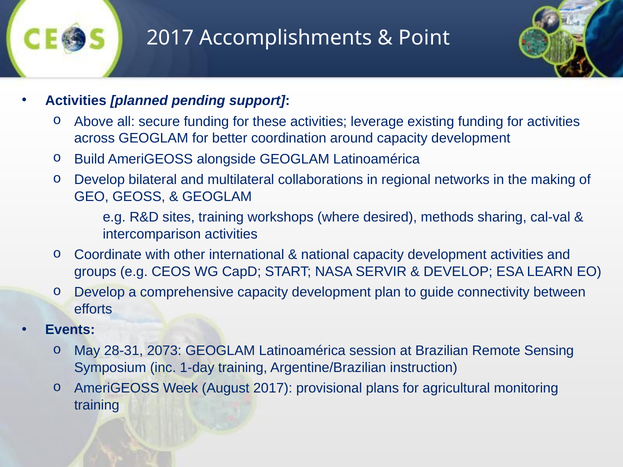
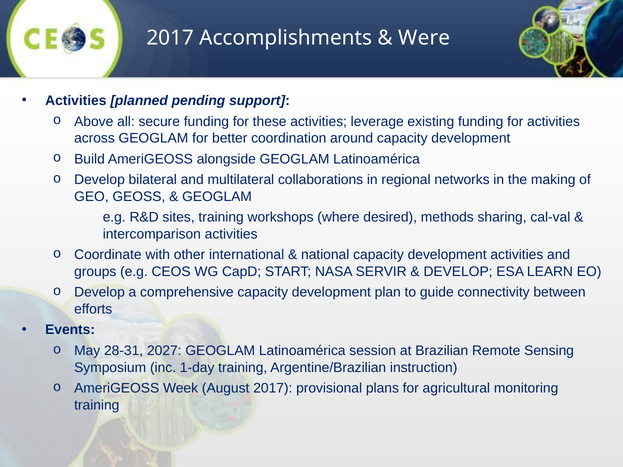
Point: Point -> Were
2073: 2073 -> 2027
